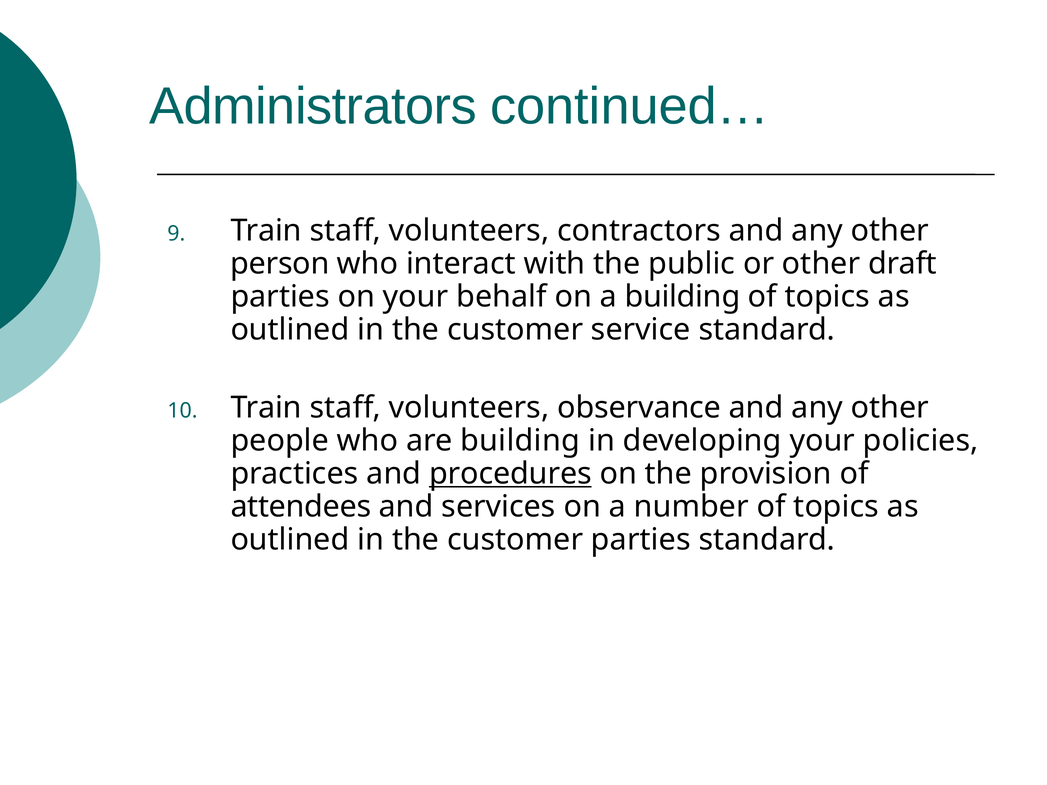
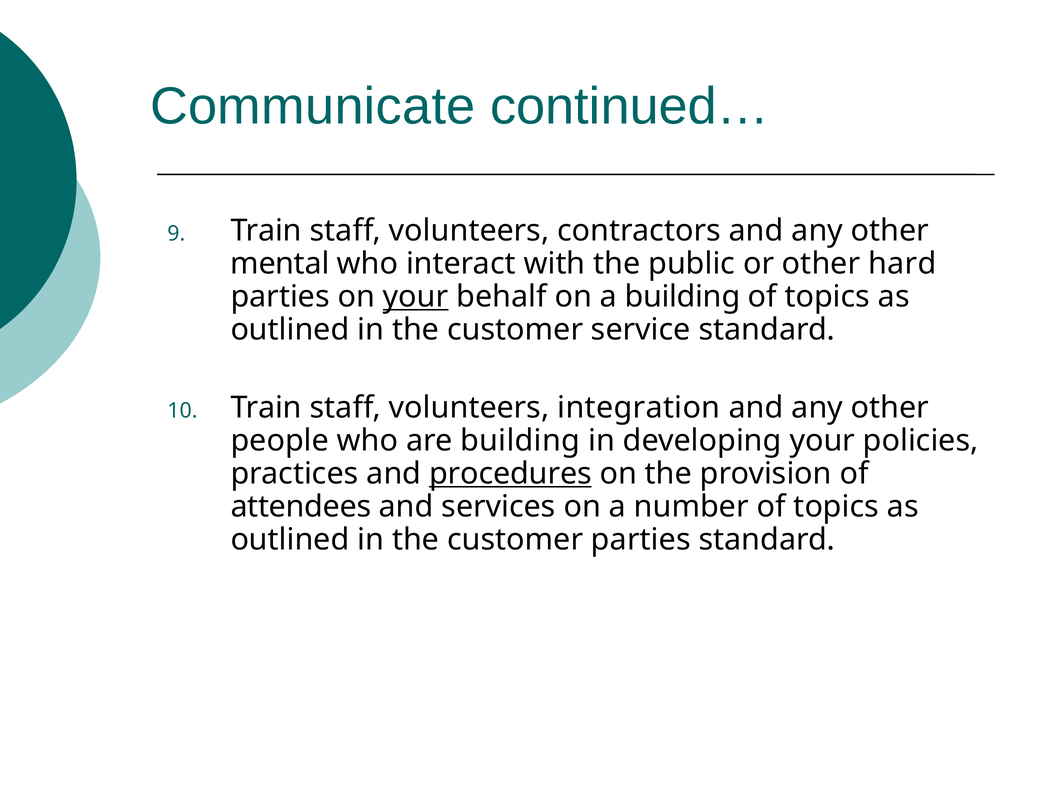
Administrators: Administrators -> Communicate
person: person -> mental
draft: draft -> hard
your at (416, 297) underline: none -> present
observance: observance -> integration
